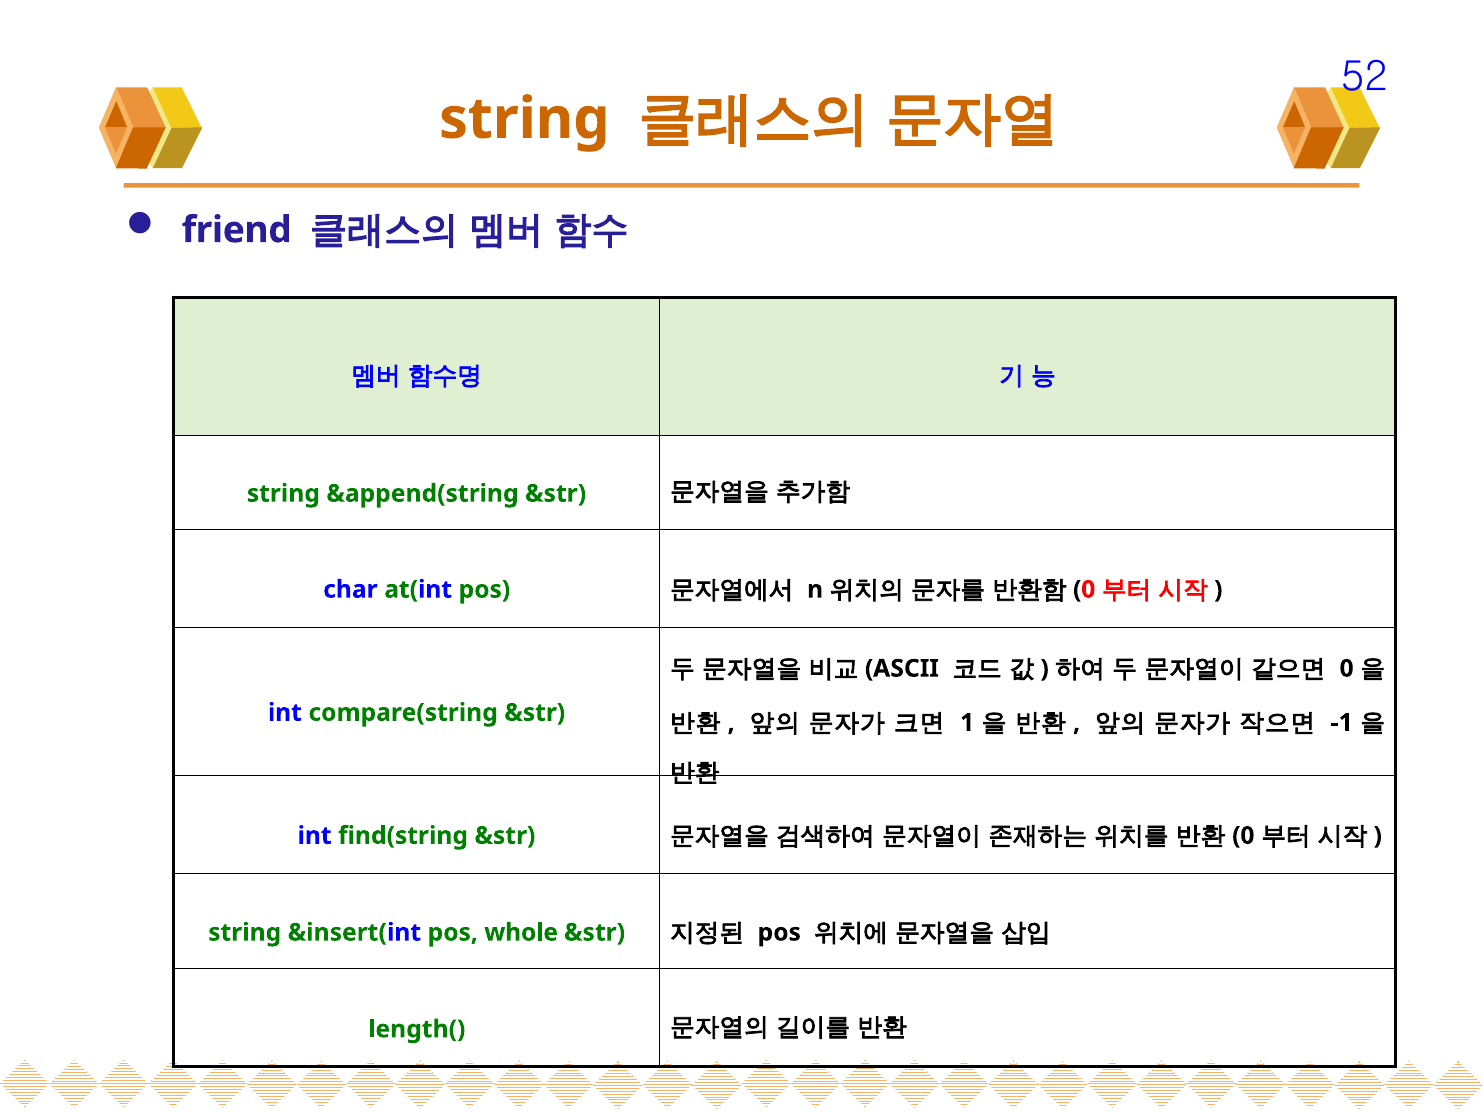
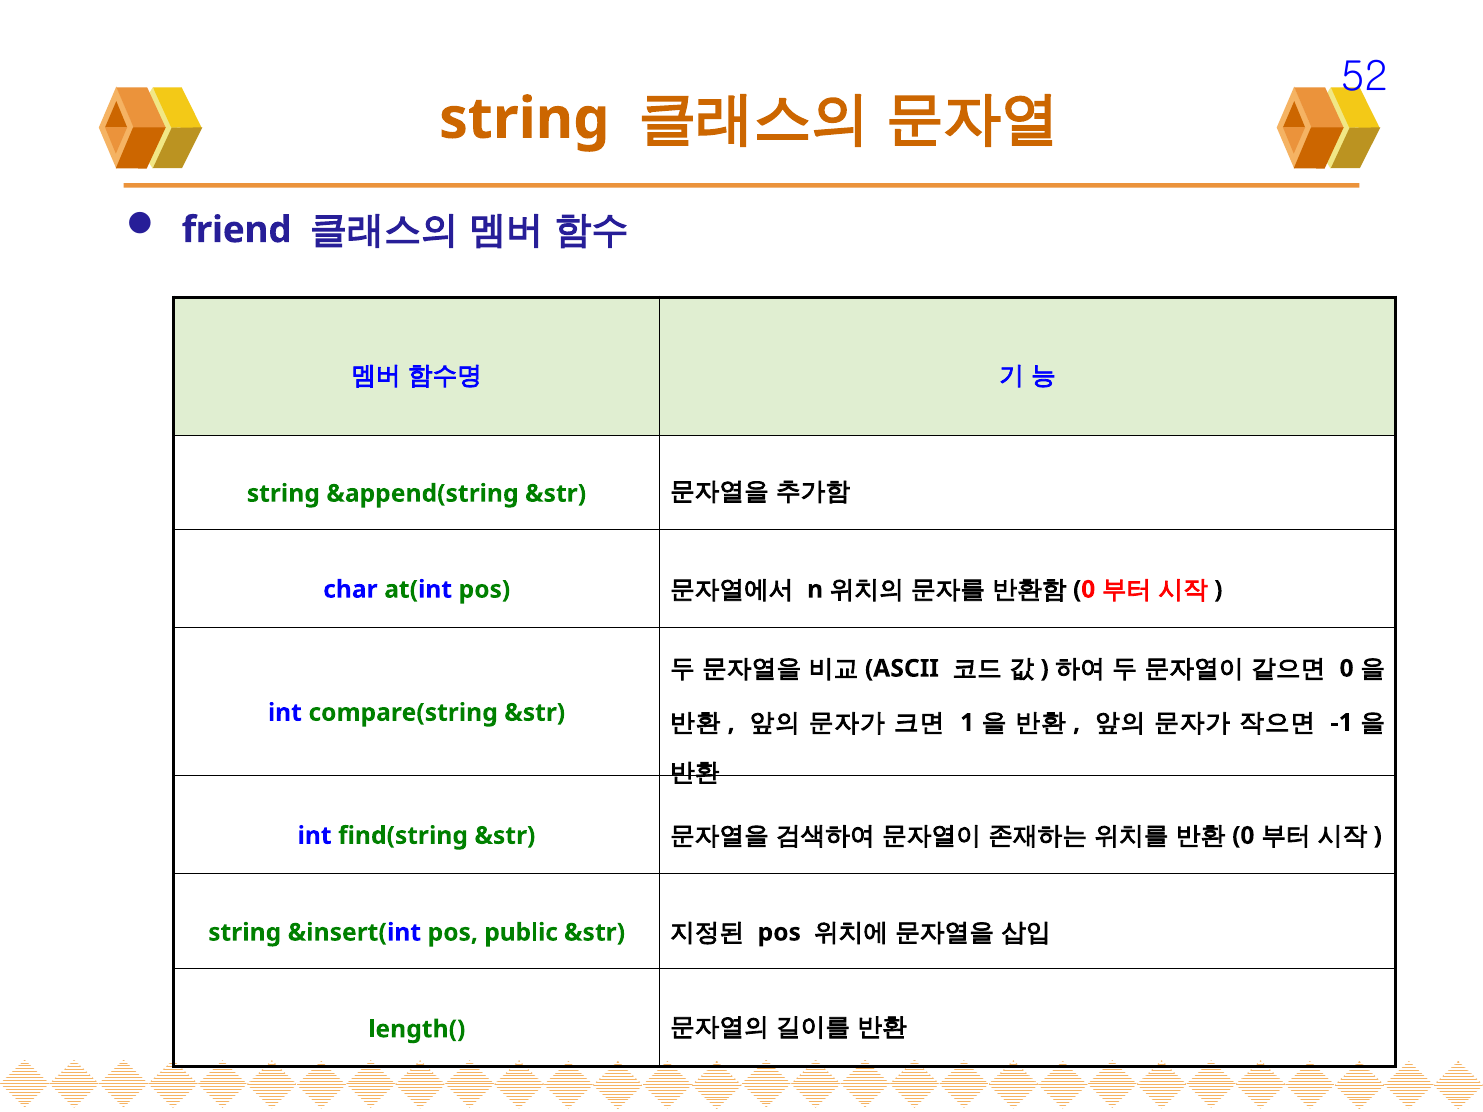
whole: whole -> public
